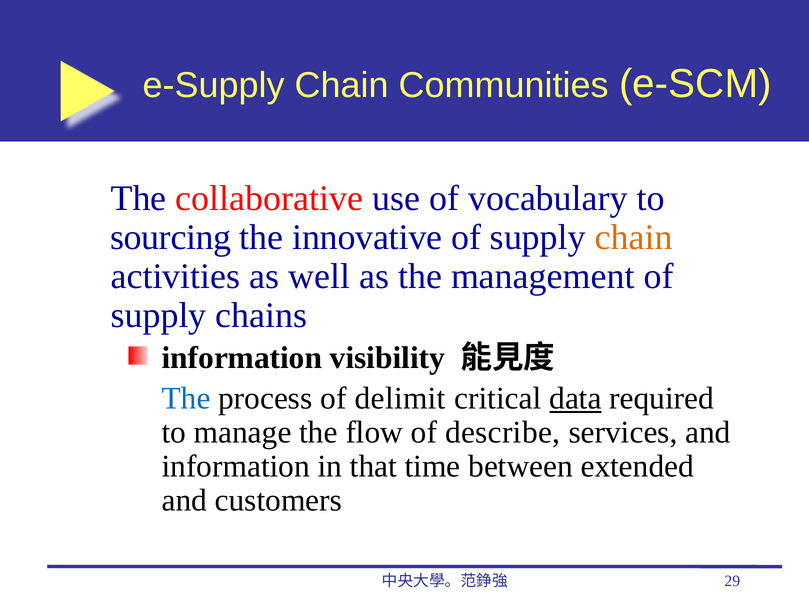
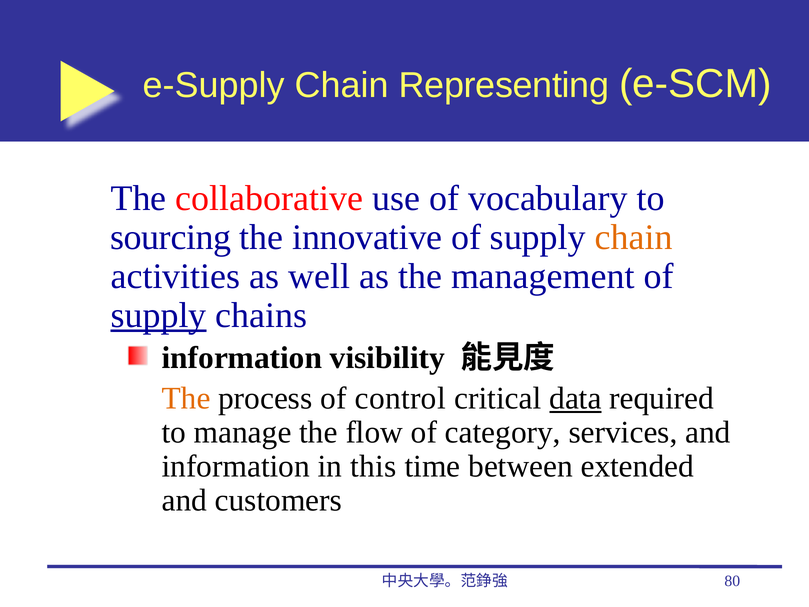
Communities: Communities -> Representing
supply at (159, 315) underline: none -> present
The at (186, 398) colour: blue -> orange
delimit: delimit -> control
describe: describe -> category
that: that -> this
29: 29 -> 80
